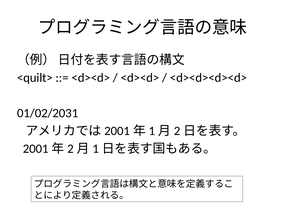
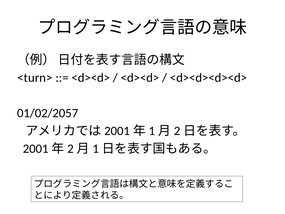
<quilt>: <quilt> -> <turn>
01/02/2031: 01/02/2031 -> 01/02/2057
